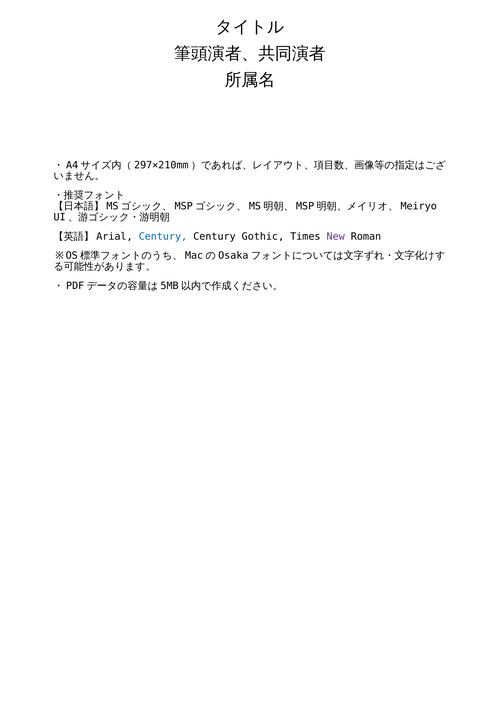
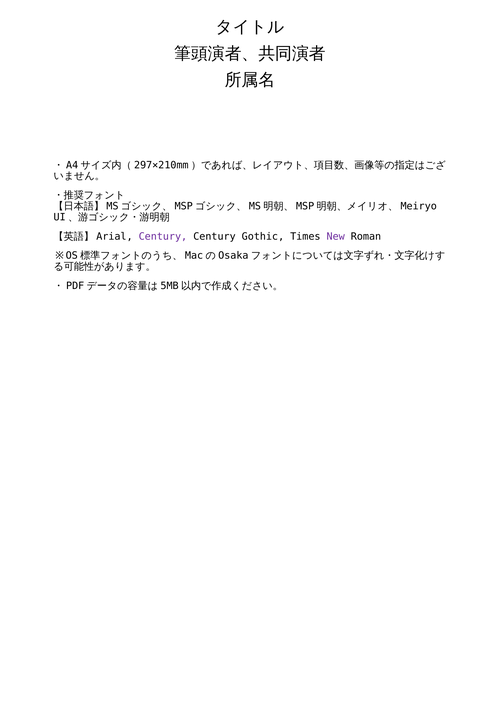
Century at (163, 236) colour: blue -> purple
